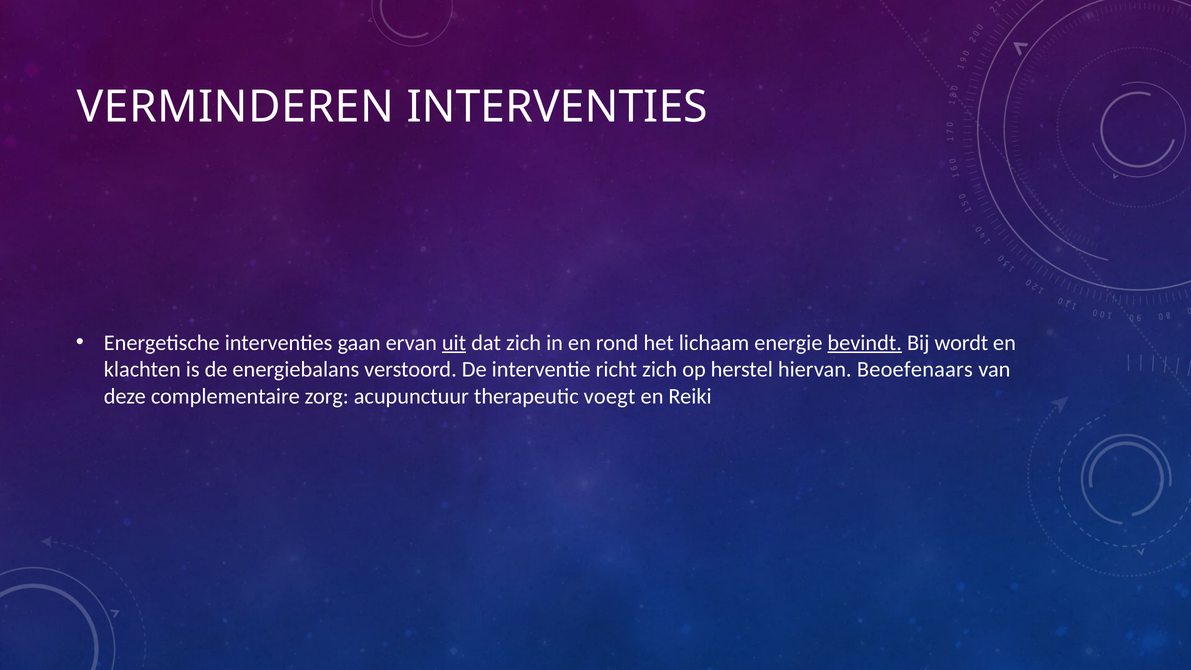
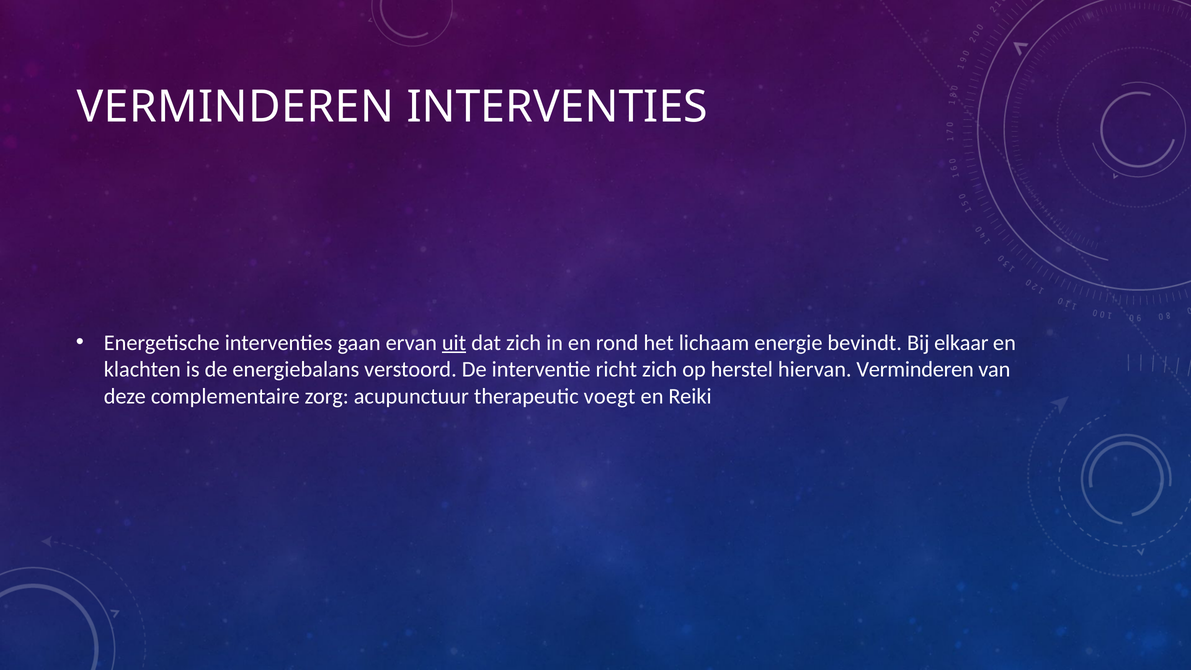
bevindt underline: present -> none
wordt: wordt -> elkaar
hiervan Beoefenaars: Beoefenaars -> Verminderen
